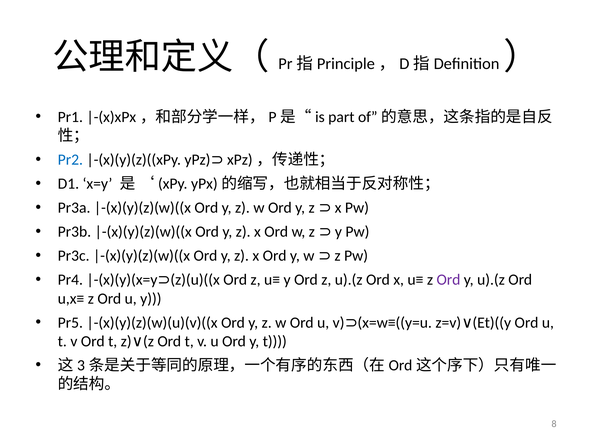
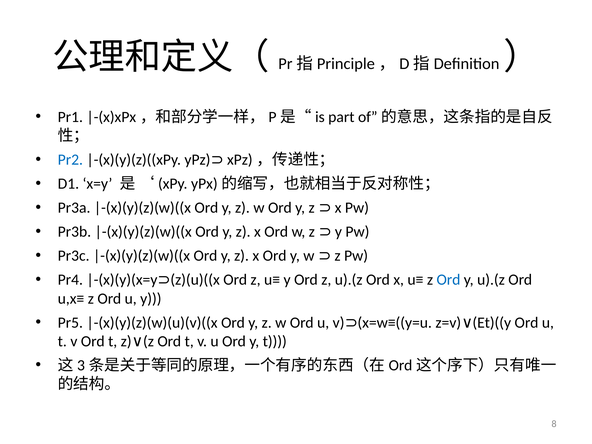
Ord at (448, 280) colour: purple -> blue
